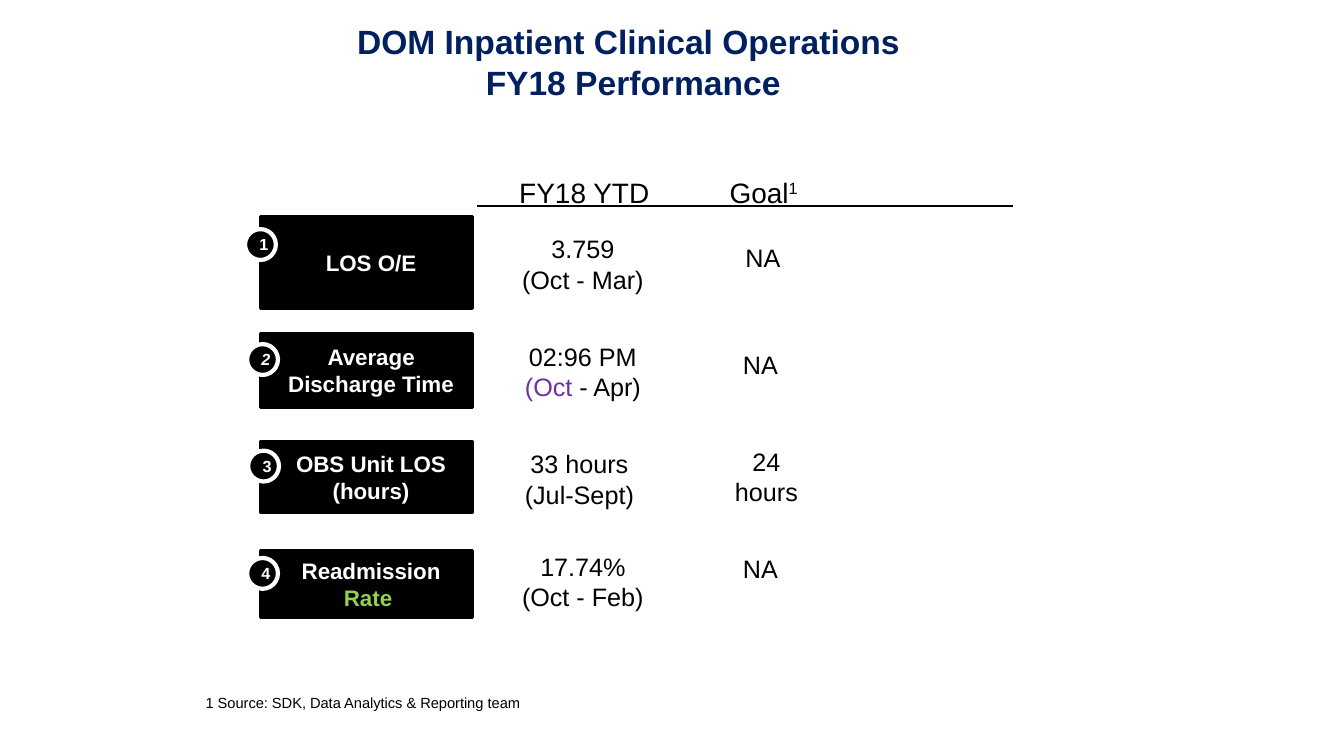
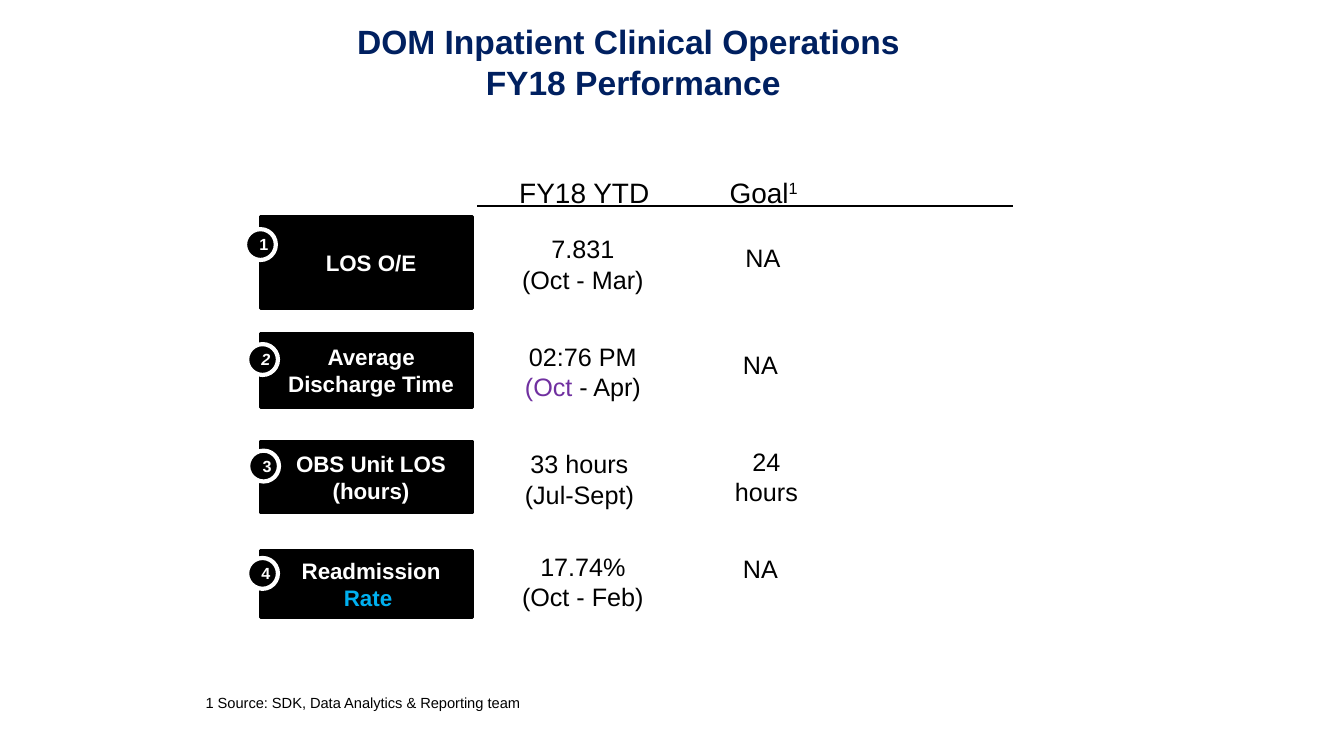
3.759: 3.759 -> 7.831
02:96: 02:96 -> 02:76
Rate colour: light green -> light blue
